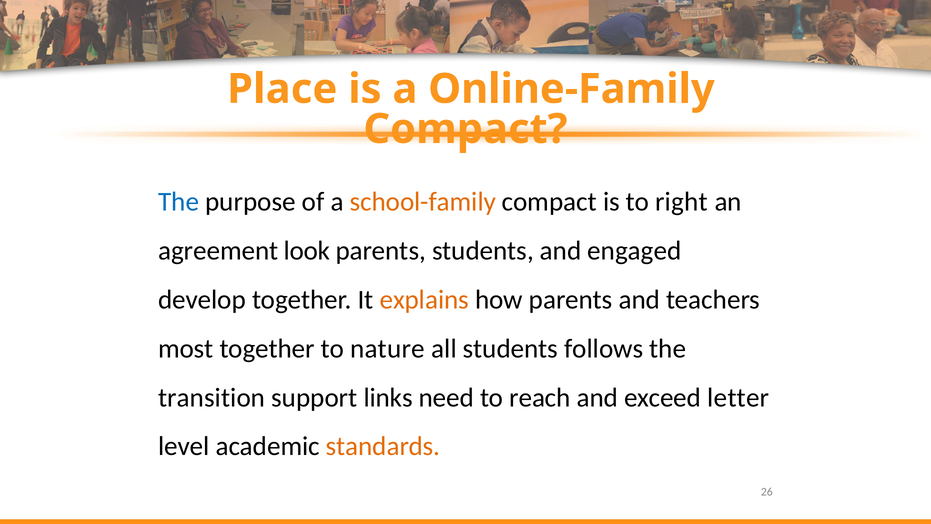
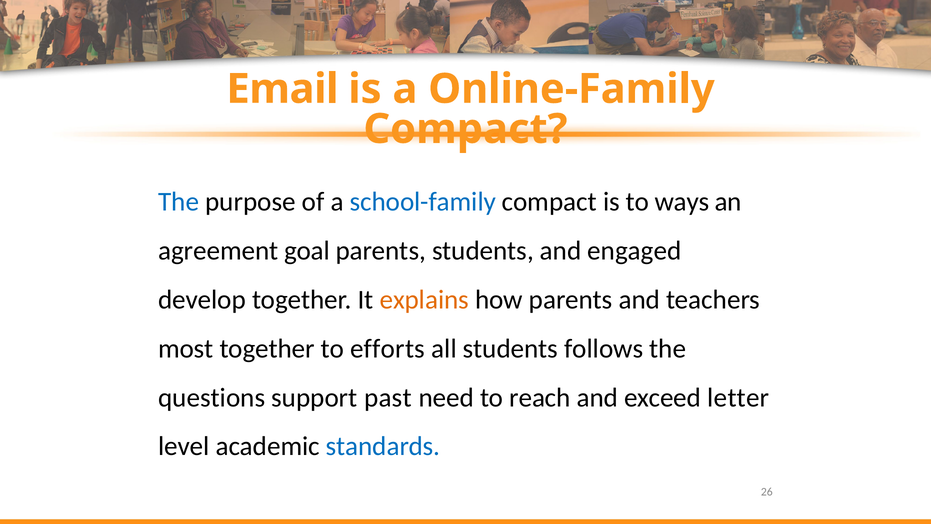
Place: Place -> Email
school-family colour: orange -> blue
right: right -> ways
look: look -> goal
nature: nature -> efforts
transition: transition -> questions
links: links -> past
standards colour: orange -> blue
